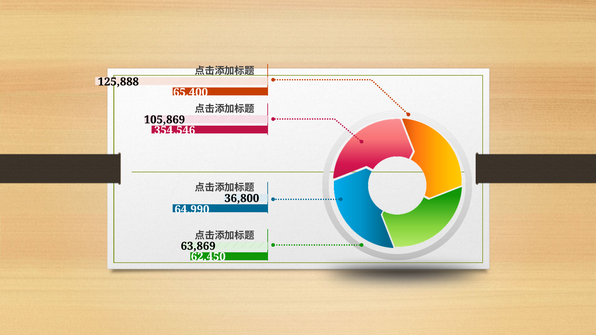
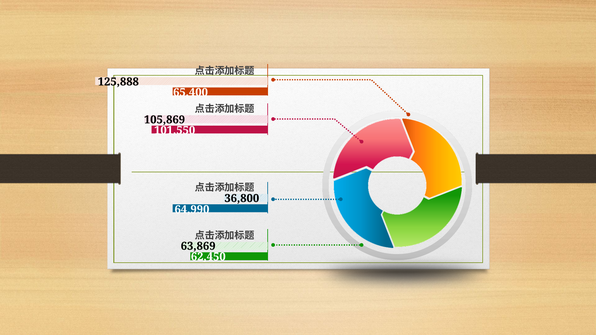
354,546: 354,546 -> 101,550
